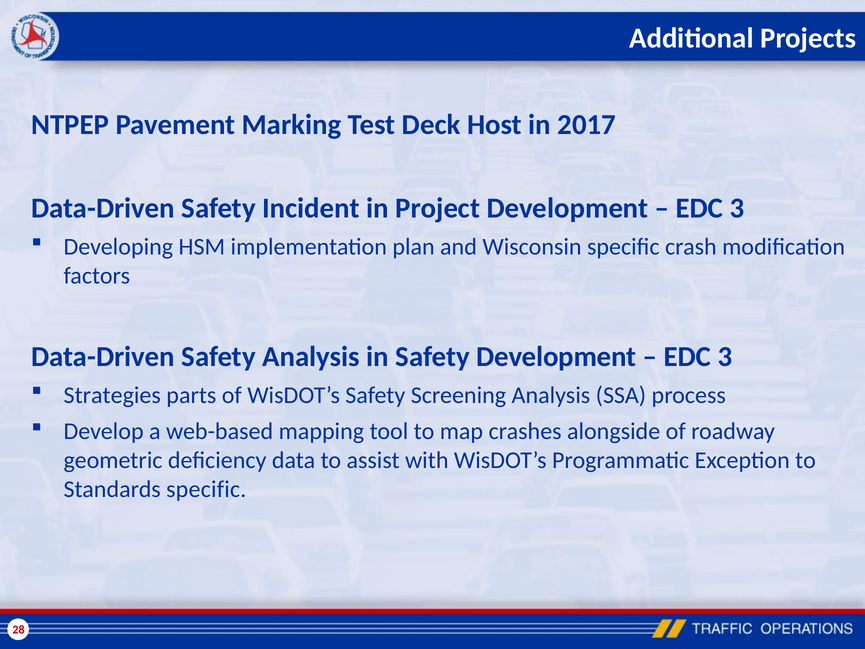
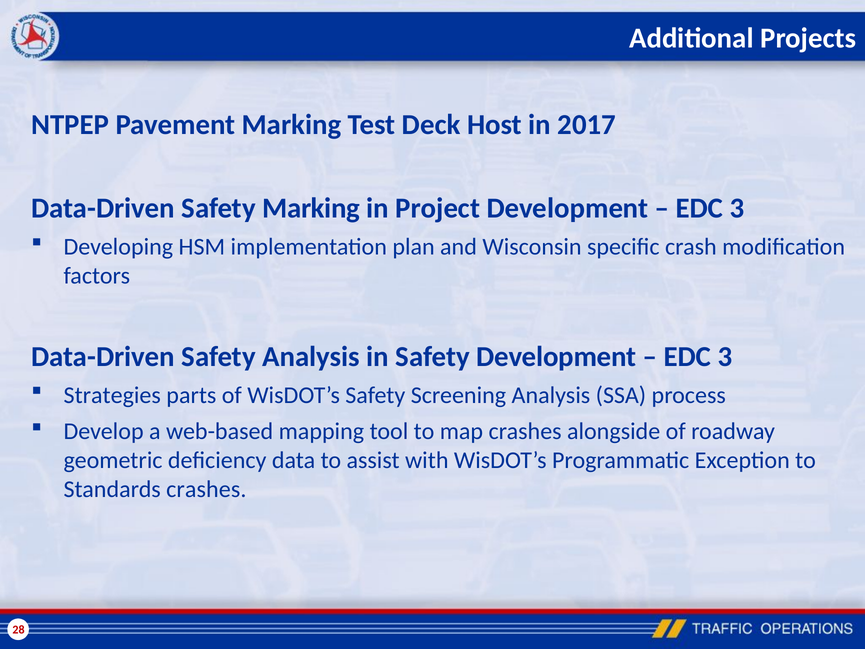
Safety Incident: Incident -> Marking
Standards specific: specific -> crashes
